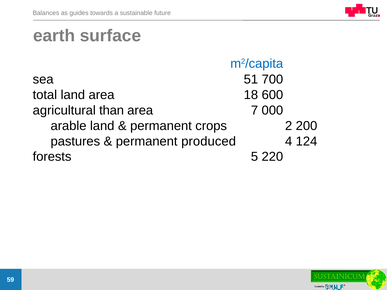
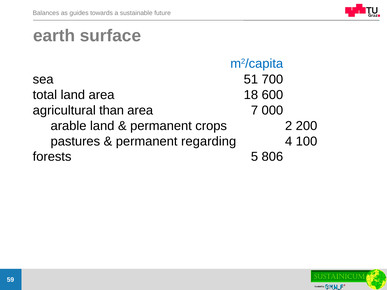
produced: produced -> regarding
124: 124 -> 100
220: 220 -> 806
